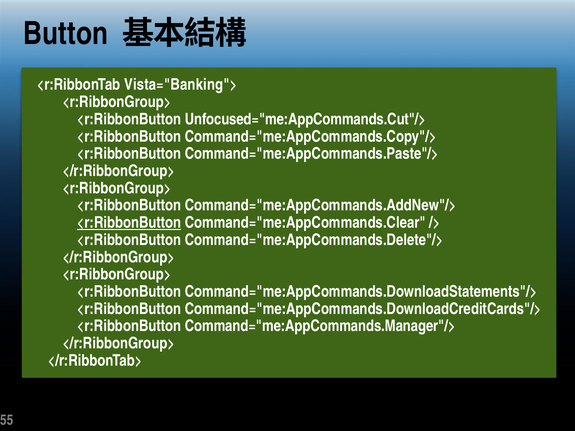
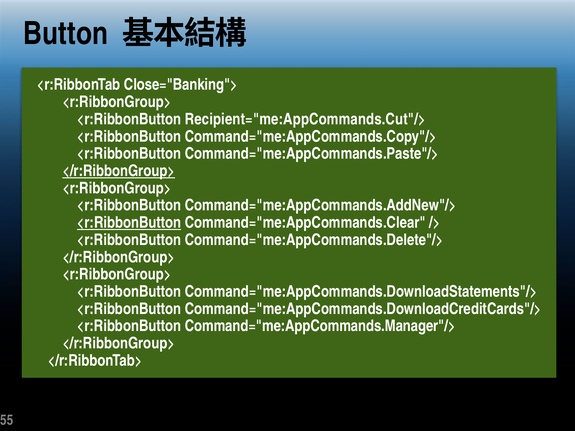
Vista="Banking">: Vista="Banking"> -> Close="Banking">
Unfocused="me:AppCommands.Cut"/>: Unfocused="me:AppCommands.Cut"/> -> Recipient="me:AppCommands.Cut"/>
</r:RibbonGroup> at (119, 171) underline: none -> present
